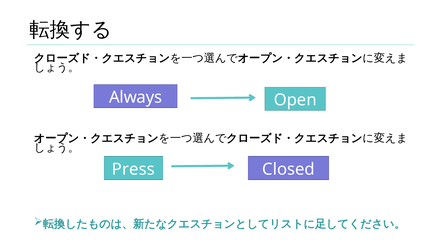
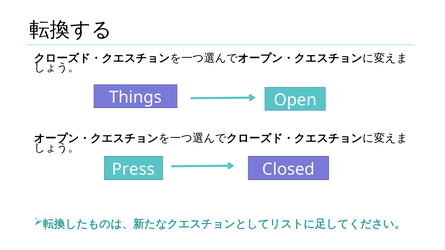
Always: Always -> Things
